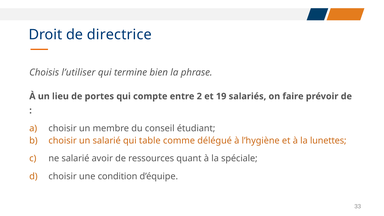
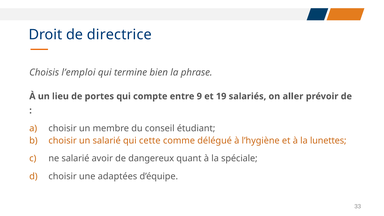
l’utiliser: l’utiliser -> l’emploi
2: 2 -> 9
faire: faire -> aller
table: table -> cette
ressources: ressources -> dangereux
condition: condition -> adaptées
